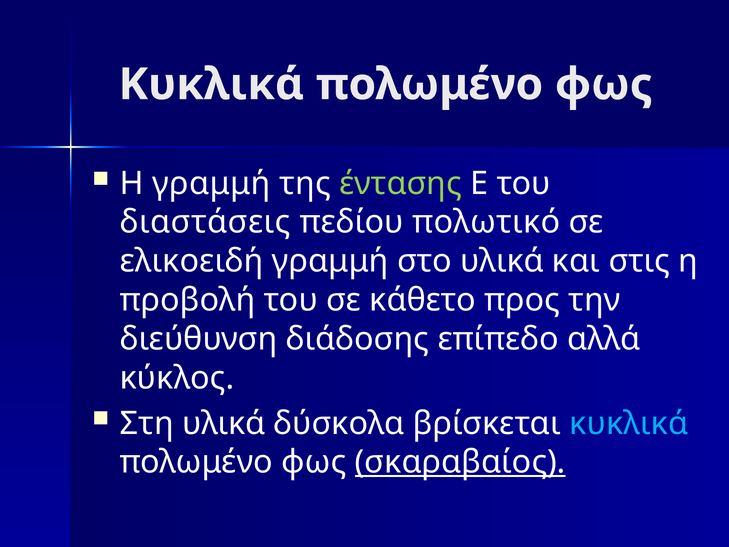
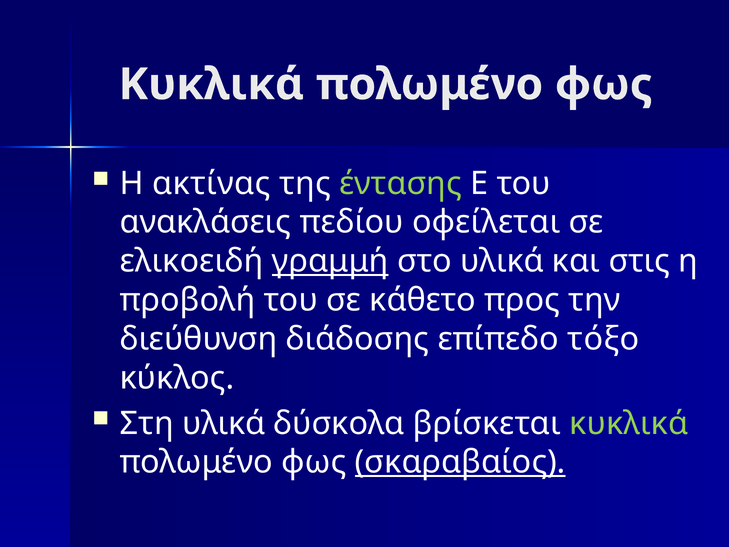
Η γραμμή: γραμμή -> ακτίνας
διαστάσεις: διαστάσεις -> ανακλάσεις
πολωτικό: πολωτικό -> οφείλεται
γραμμή at (330, 261) underline: none -> present
αλλά: αλλά -> τόξο
κυκλικά at (629, 423) colour: light blue -> light green
